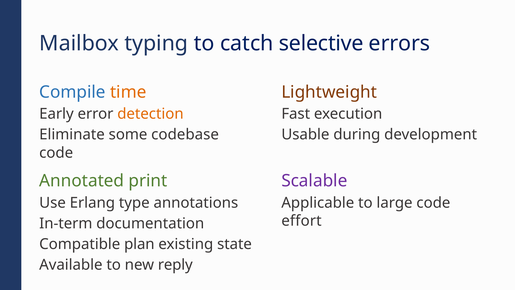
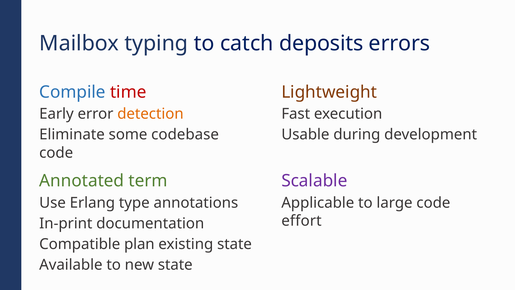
selective: selective -> deposits
time colour: orange -> red
print: print -> term
In-term: In-term -> In-print
new reply: reply -> state
